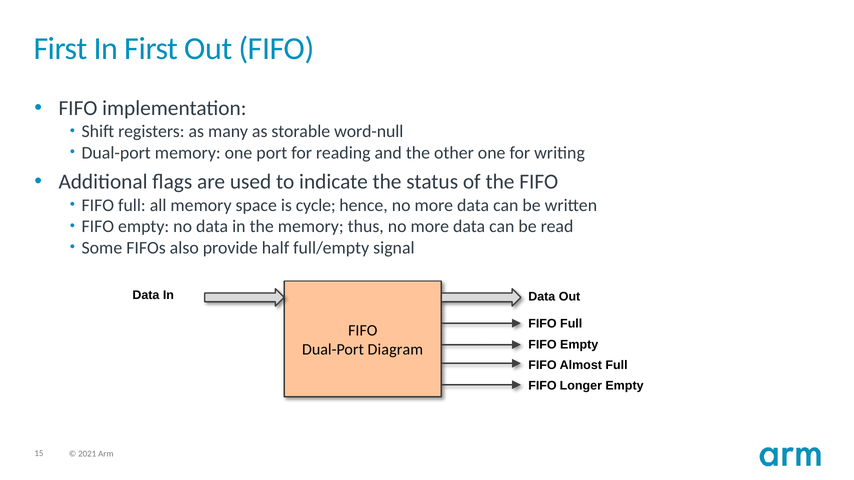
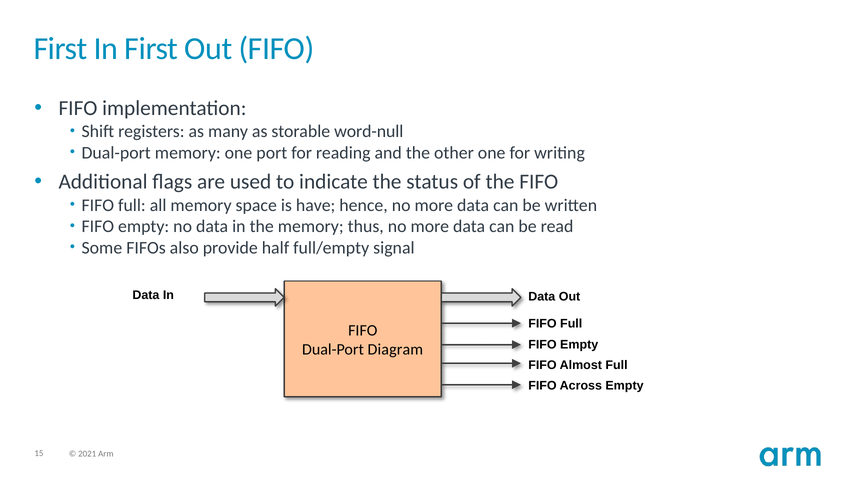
cycle: cycle -> have
Longer: Longer -> Across
